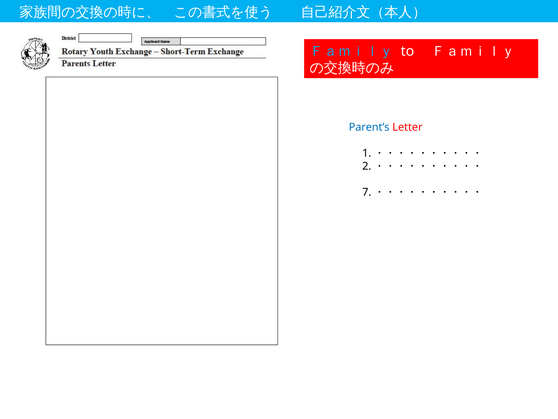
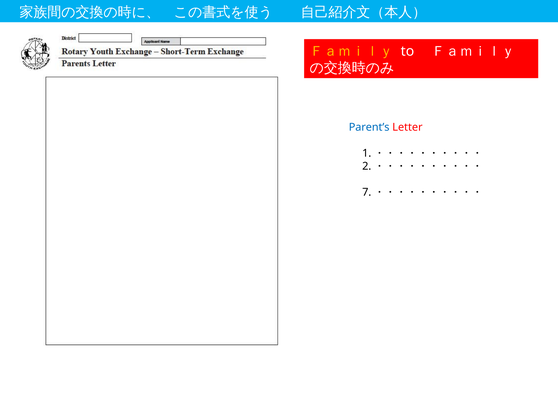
Ｆａｍｉｌｙ at (351, 51) colour: light blue -> yellow
